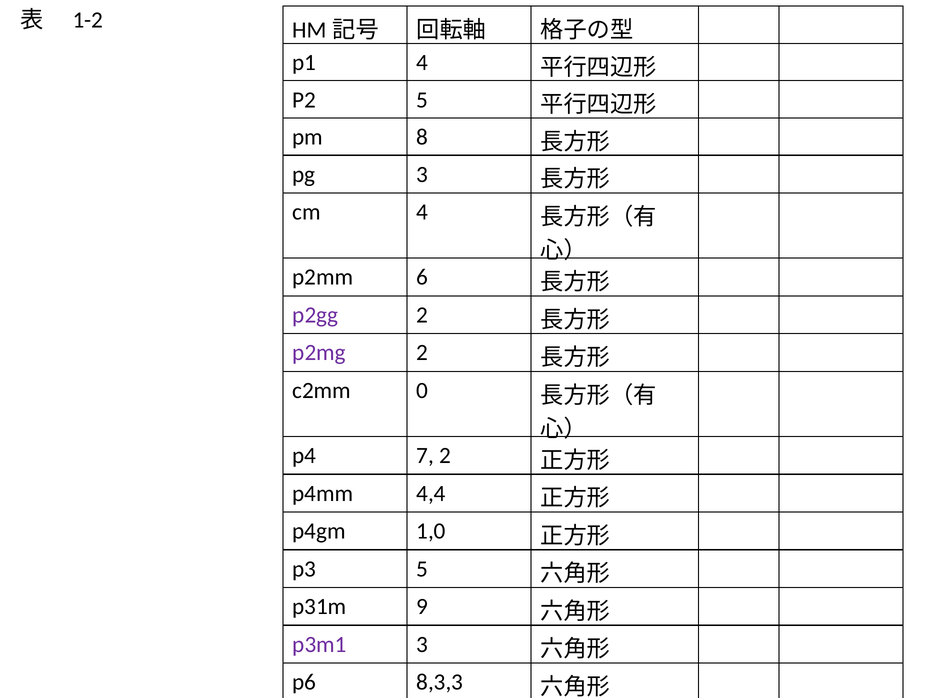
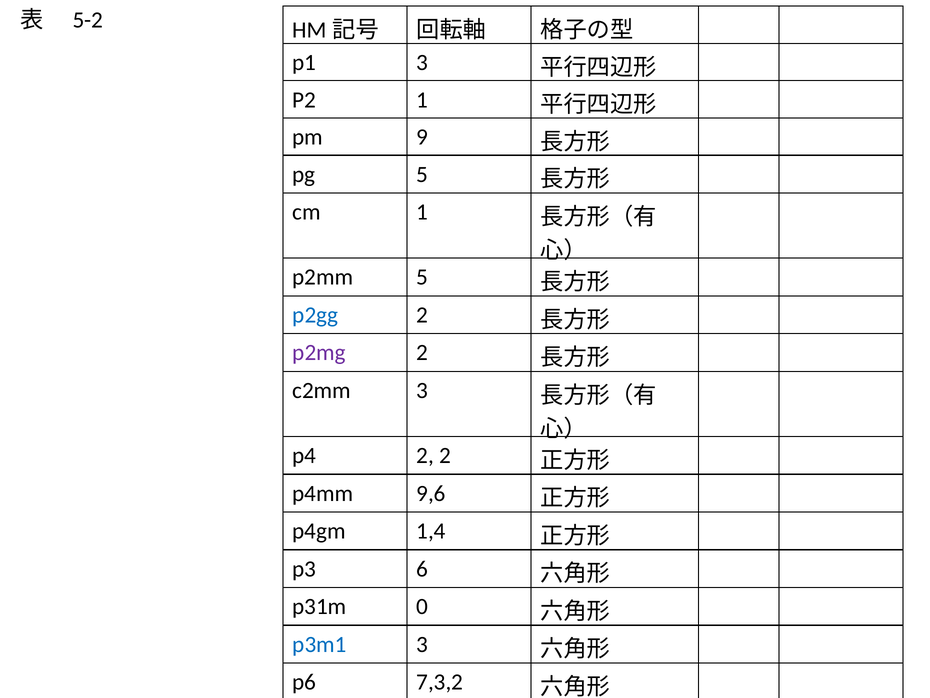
1-2: 1-2 -> 5-2
p1 4: 4 -> 3
P2 5: 5 -> 1
8: 8 -> 9
pg 3: 3 -> 5
cm 4: 4 -> 1
p2mm 6: 6 -> 5
p2gg colour: purple -> blue
c2mm 0: 0 -> 3
p4 7: 7 -> 2
4,4: 4,4 -> 9,6
1,0: 1,0 -> 1,4
p3 5: 5 -> 6
9: 9 -> 0
p3m1 colour: purple -> blue
8,3,3: 8,3,3 -> 7,3,2
